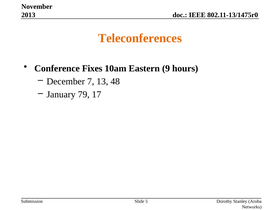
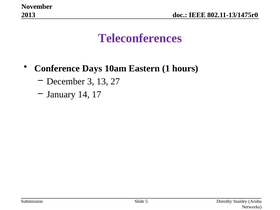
Teleconferences colour: orange -> purple
Fixes: Fixes -> Days
9: 9 -> 1
7: 7 -> 3
48: 48 -> 27
79: 79 -> 14
